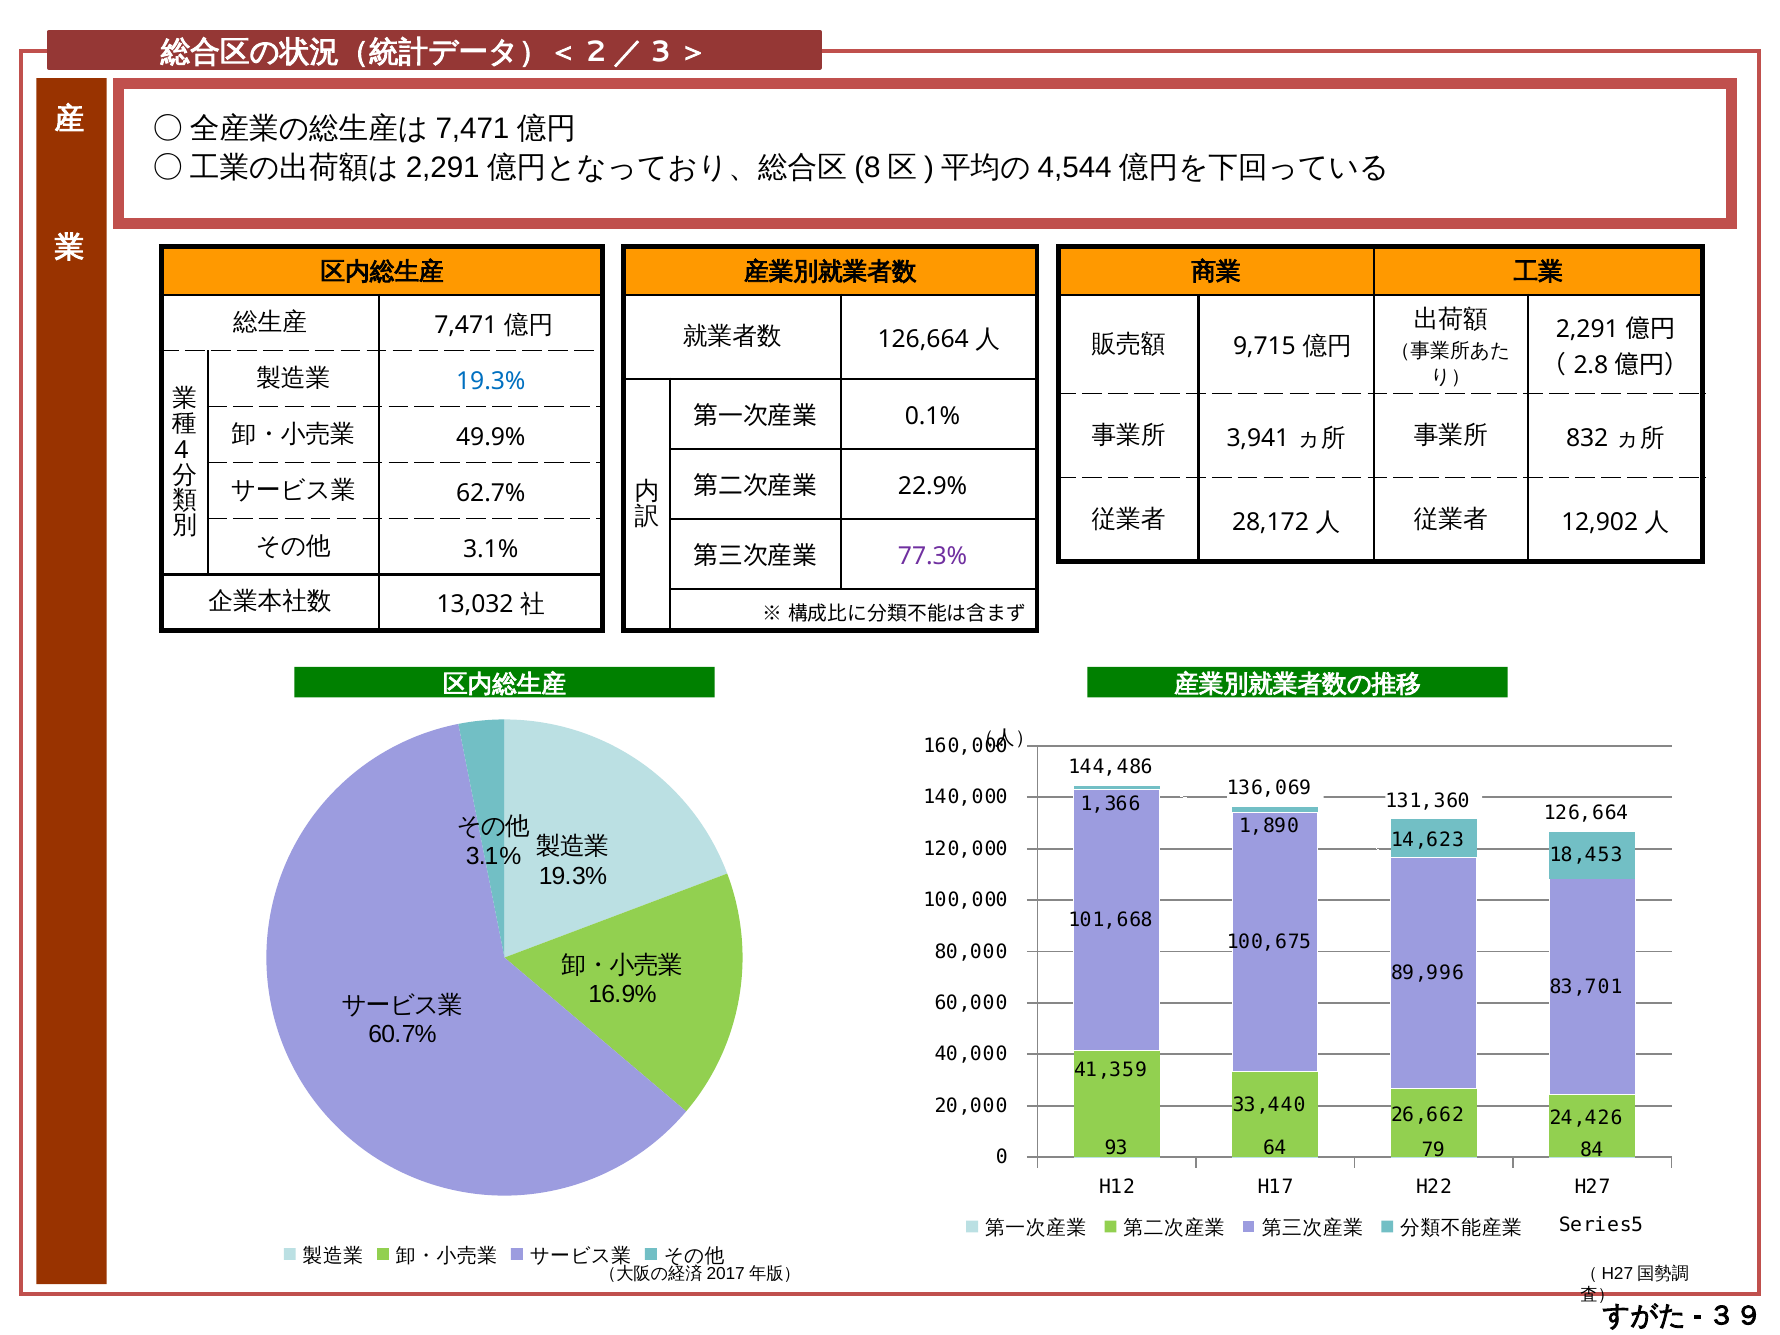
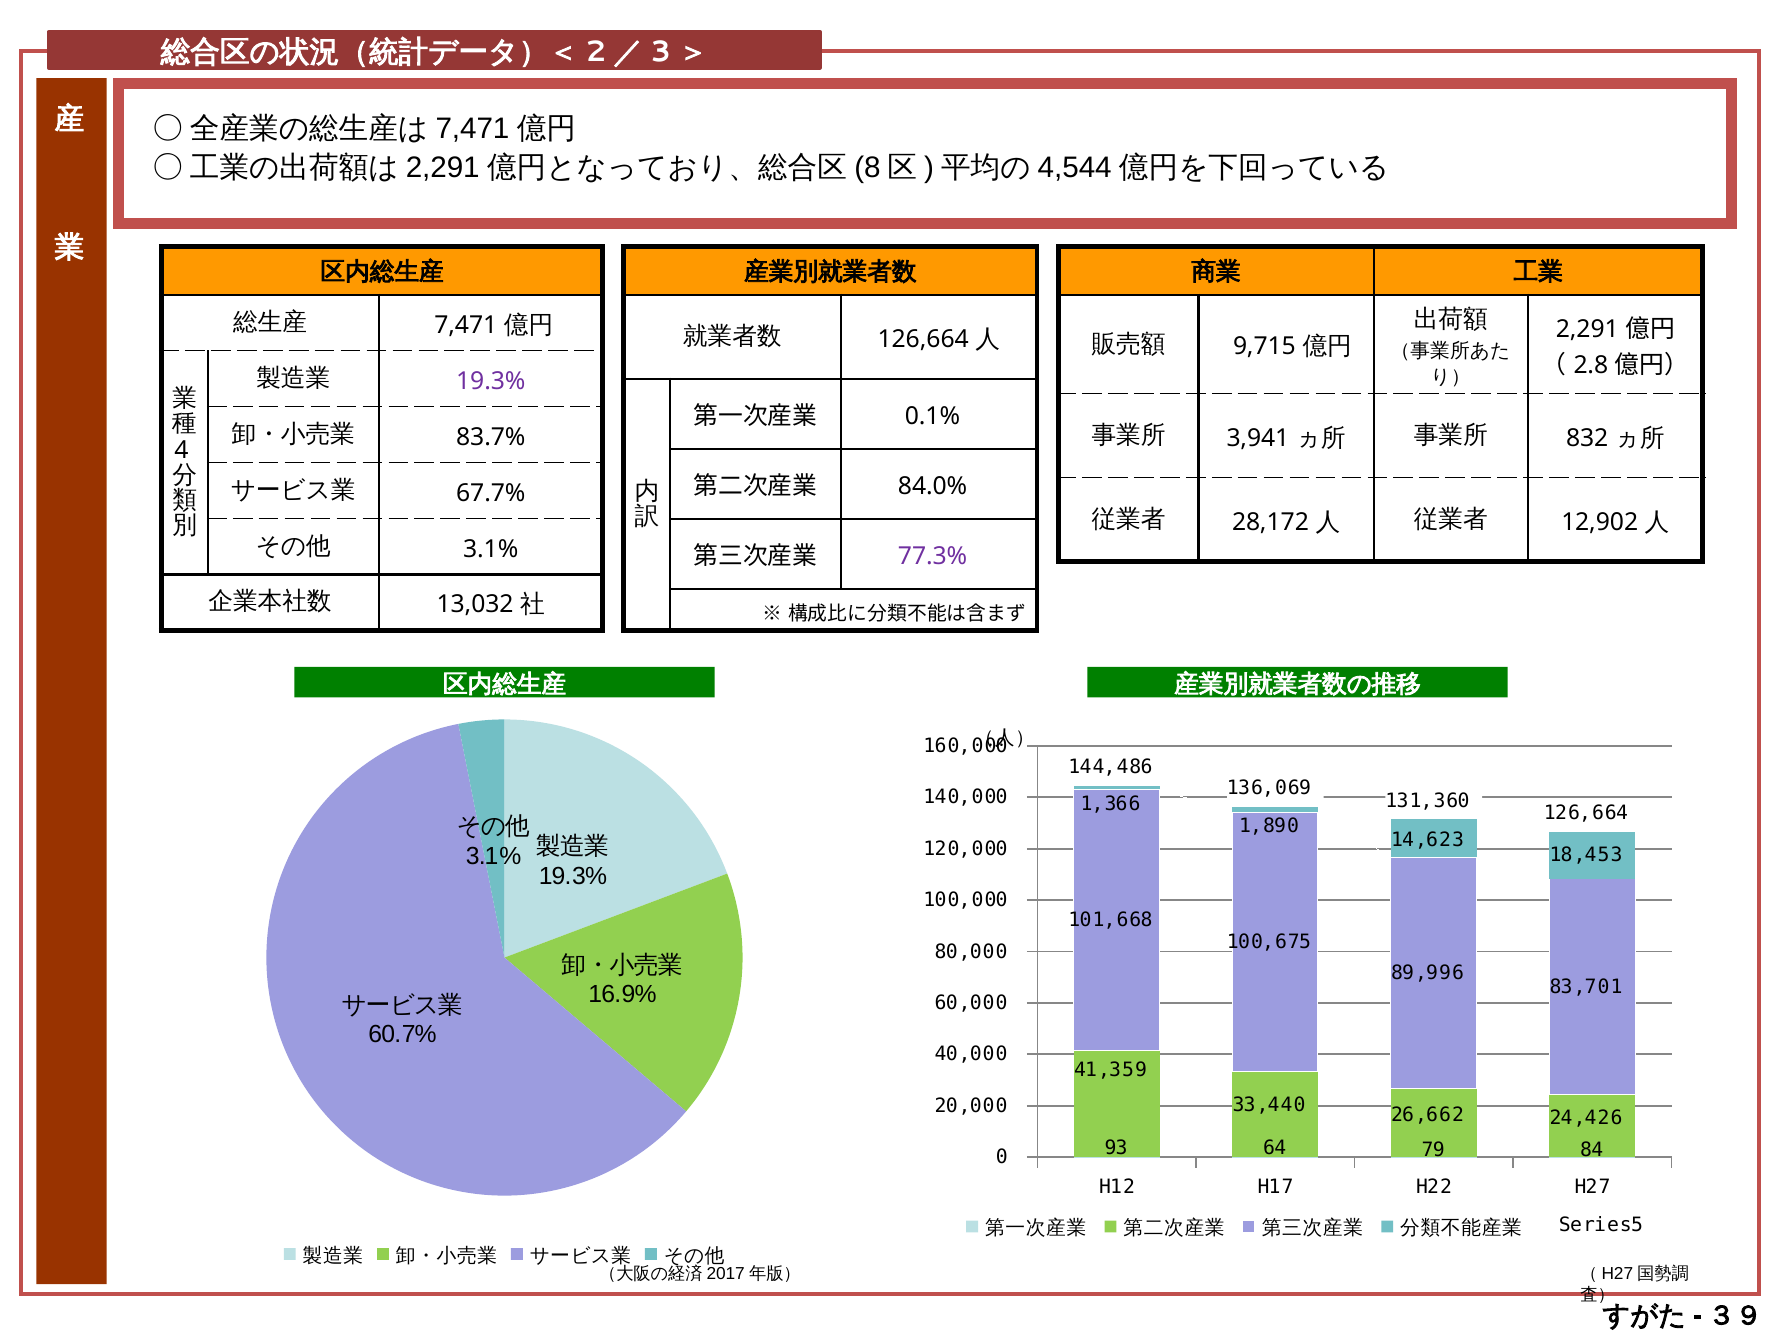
19.3% at (491, 381) colour: blue -> purple
49.9%: 49.9% -> 83.7%
22.9%: 22.9% -> 84.0%
62.7%: 62.7% -> 67.7%
